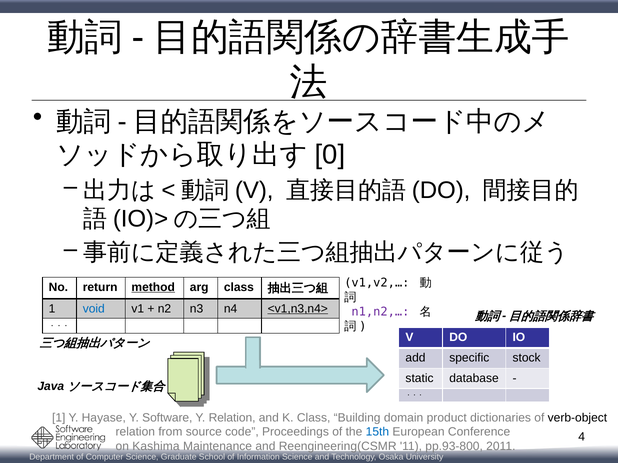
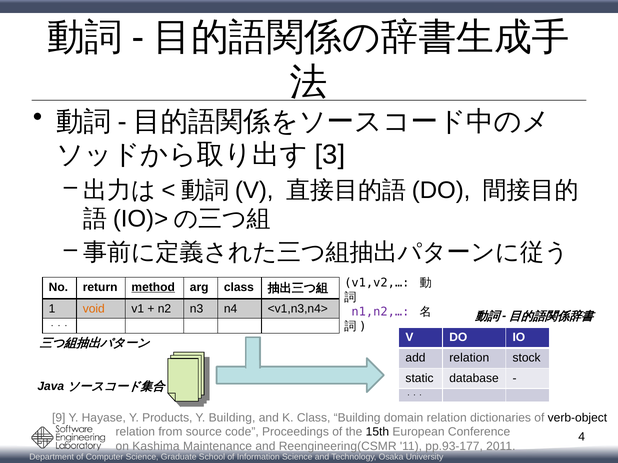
0: 0 -> 3
void colour: blue -> orange
<v1,n3,n4> underline: present -> none
add specific: specific -> relation
1 at (59, 418): 1 -> 9
Software: Software -> Products
Y Relation: Relation -> Building
domain product: product -> relation
15th colour: blue -> black
pp.93-800: pp.93-800 -> pp.93-177
